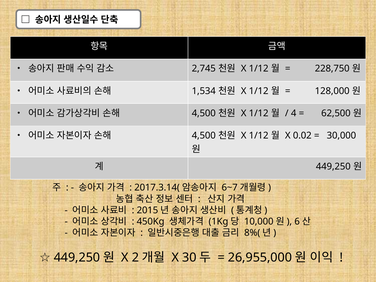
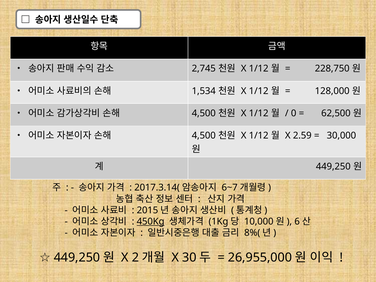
4: 4 -> 0
0.02: 0.02 -> 2.59
450Kg underline: none -> present
